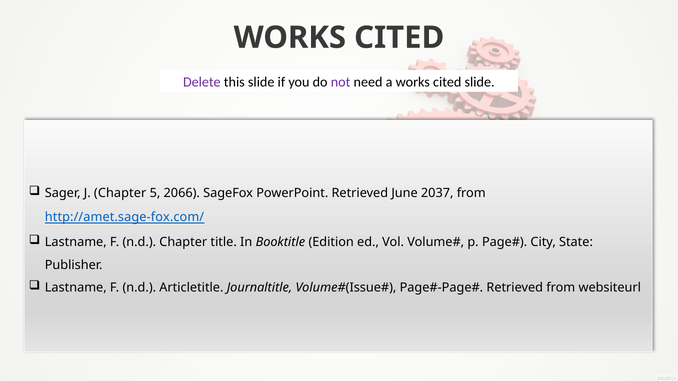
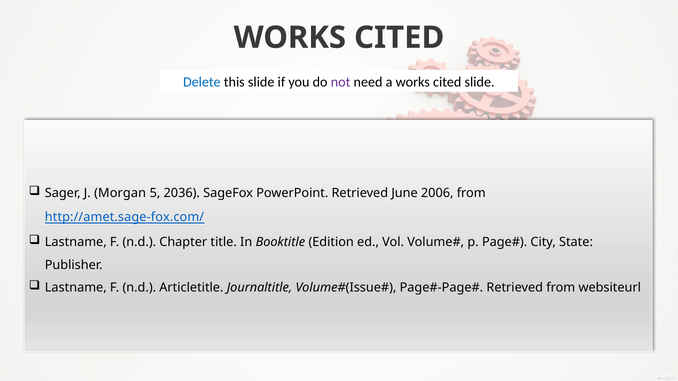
Delete colour: purple -> blue
J Chapter: Chapter -> Morgan
2066: 2066 -> 2036
2037: 2037 -> 2006
